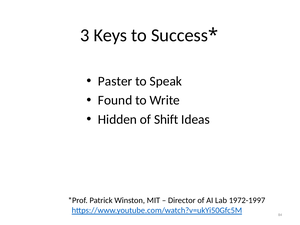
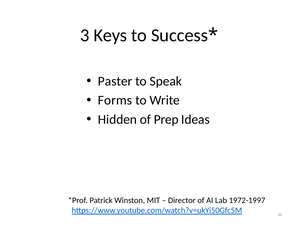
Found: Found -> Forms
Shift: Shift -> Prep
